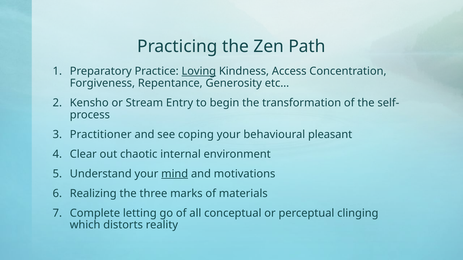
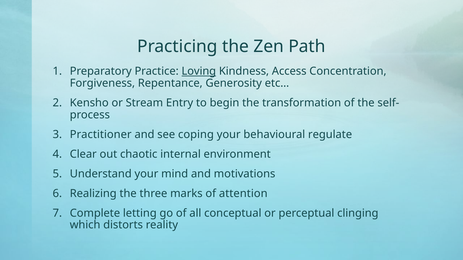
pleasant: pleasant -> regulate
mind underline: present -> none
materials: materials -> attention
